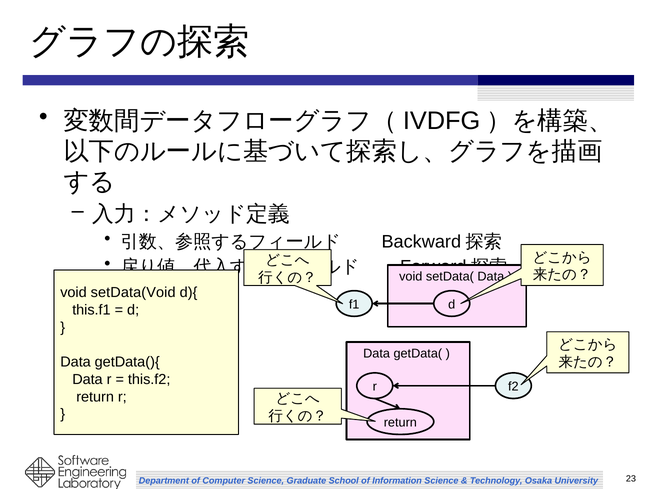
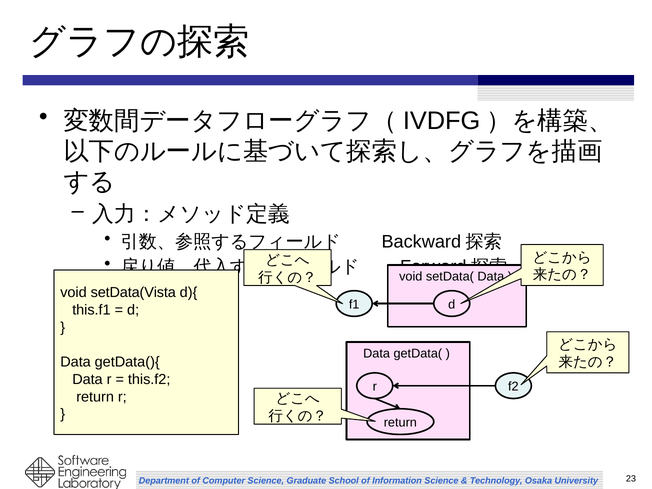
setData(Void: setData(Void -> setData(Vista
